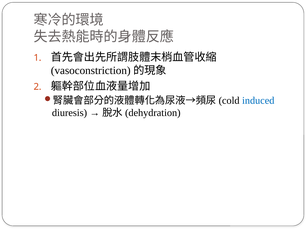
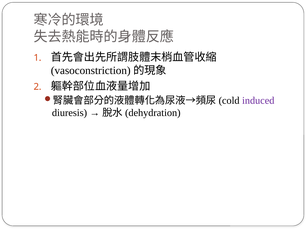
induced colour: blue -> purple
